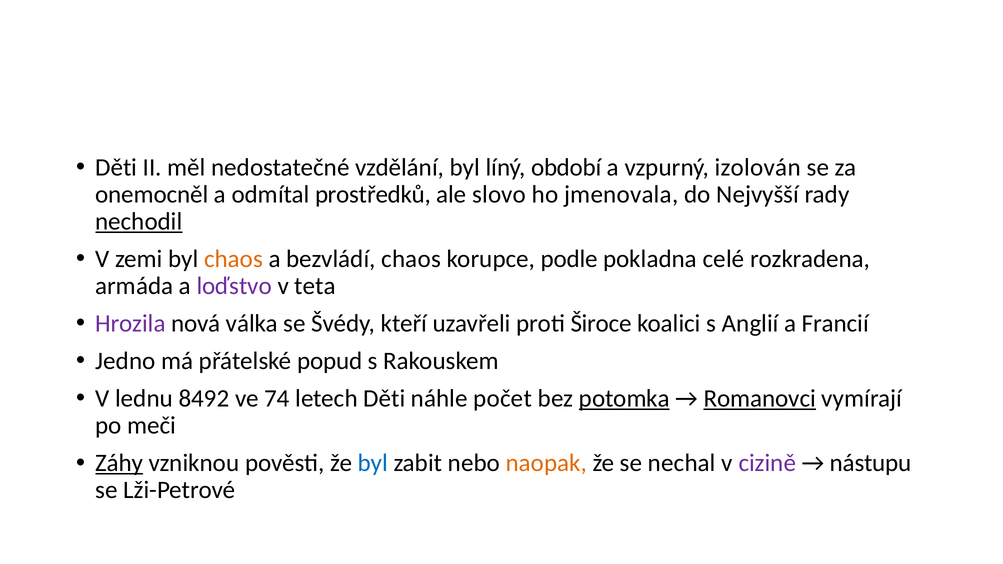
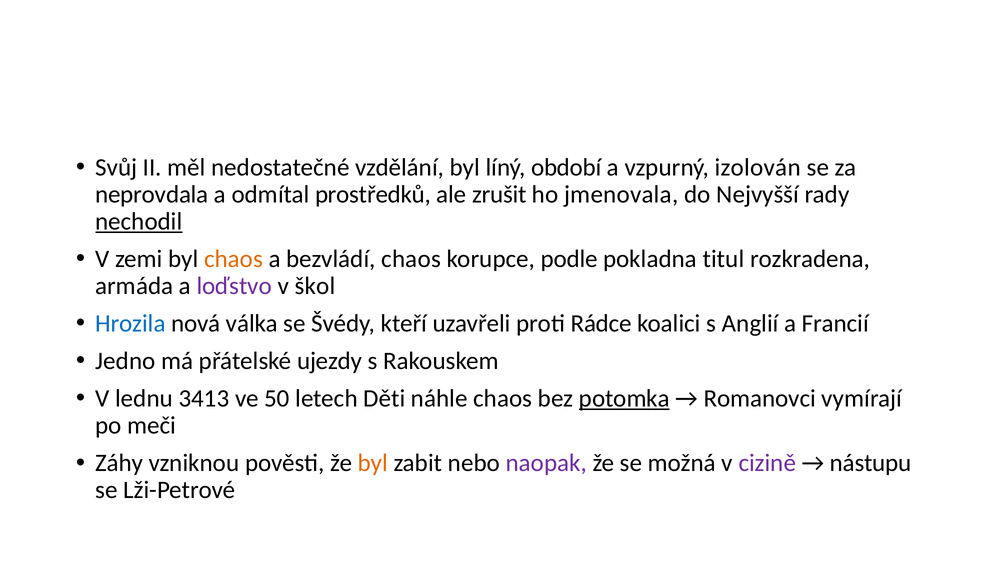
Děti at (116, 167): Děti -> Svůj
onemocněl: onemocněl -> neprovdala
slovo: slovo -> zrušit
celé: celé -> titul
teta: teta -> škol
Hrozila colour: purple -> blue
Široce: Široce -> Rádce
popud: popud -> ujezdy
8492: 8492 -> 3413
74: 74 -> 50
náhle počet: počet -> chaos
Romanovci underline: present -> none
Záhy underline: present -> none
byl at (373, 463) colour: blue -> orange
naopak colour: orange -> purple
nechal: nechal -> možná
